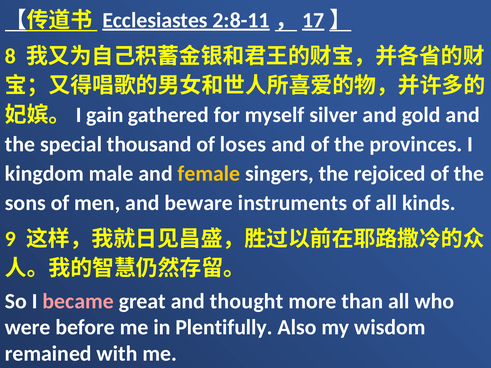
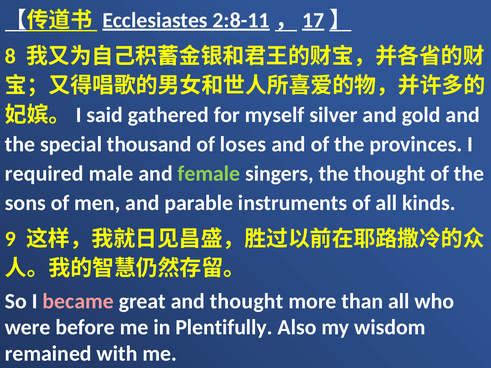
gain: gain -> said
kingdom: kingdom -> required
female colour: yellow -> light green
the rejoiced: rejoiced -> thought
beware: beware -> parable
